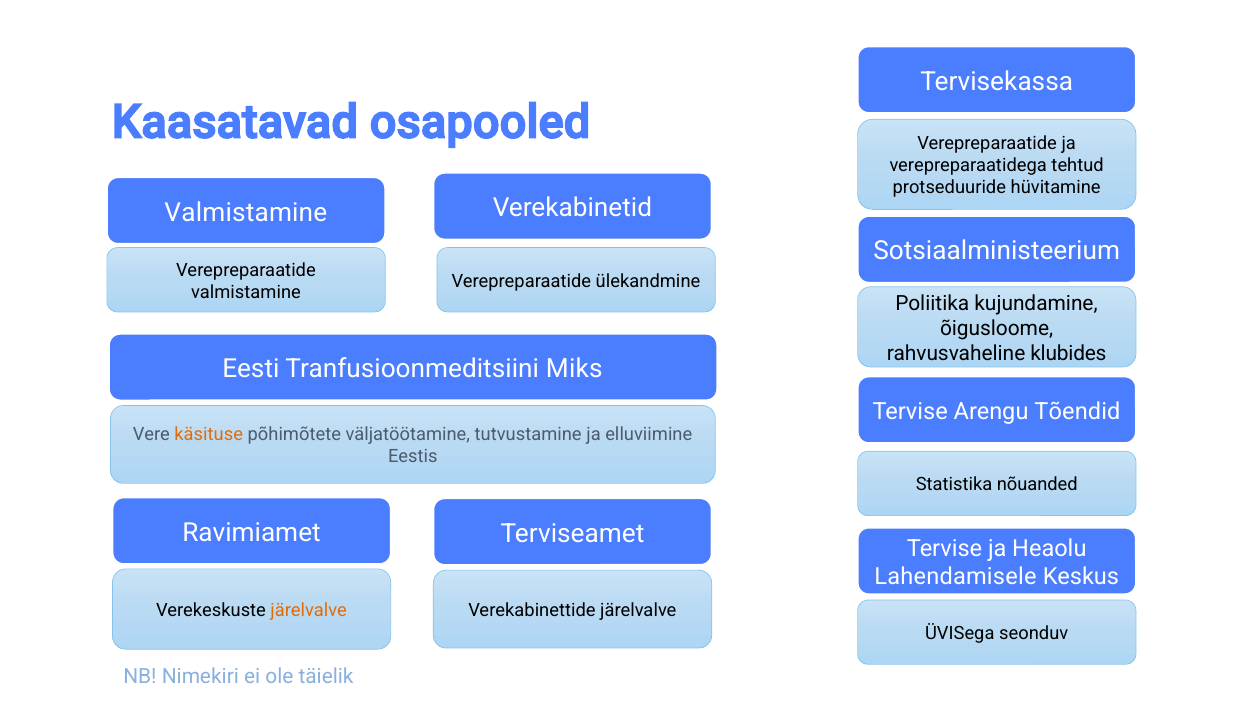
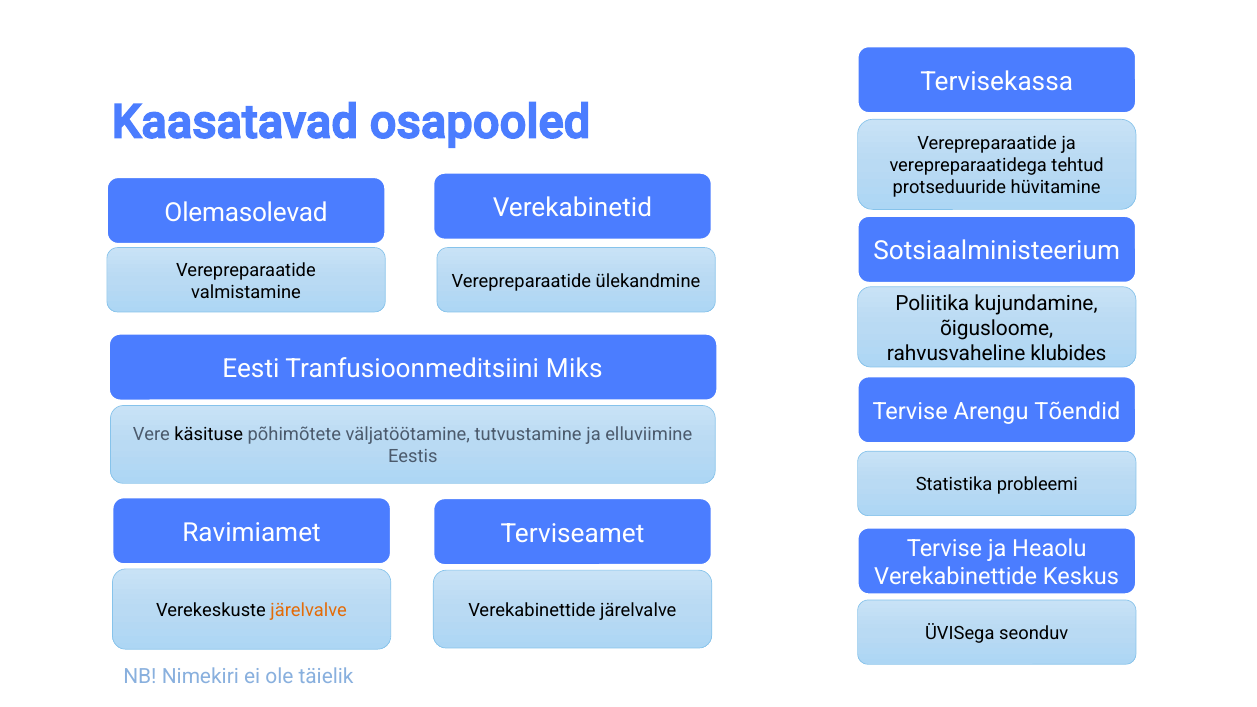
Valmistamine at (246, 212): Valmistamine -> Olemasolevad
käsituse colour: orange -> black
nõuanded: nõuanded -> probleemi
Lahendamisele at (955, 577): Lahendamisele -> Verekabinettide
